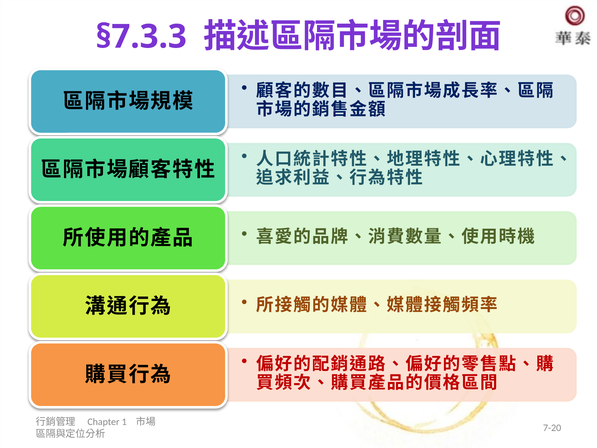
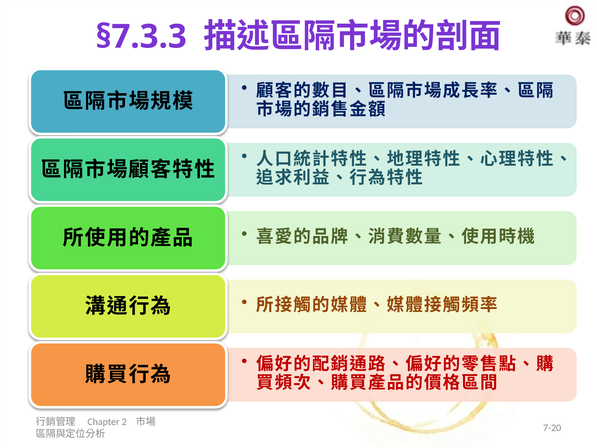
1: 1 -> 2
